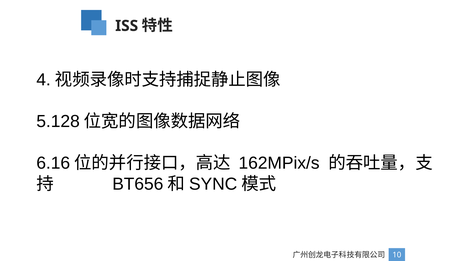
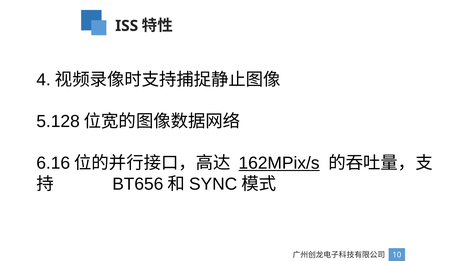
162MPix/s underline: none -> present
